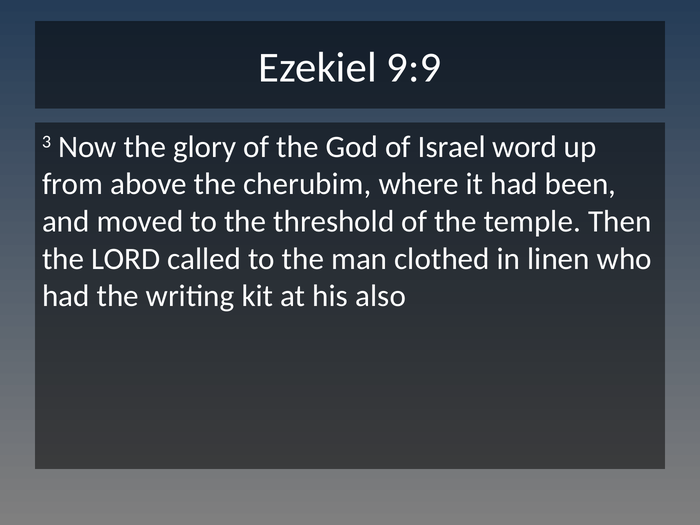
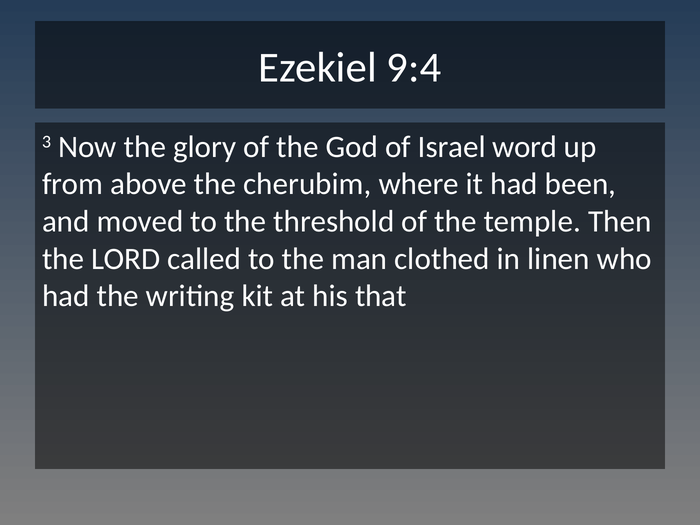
9:9: 9:9 -> 9:4
also: also -> that
